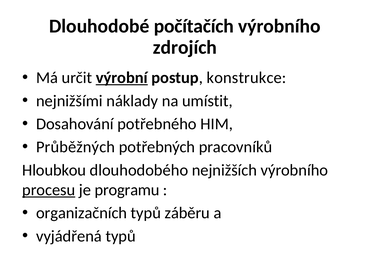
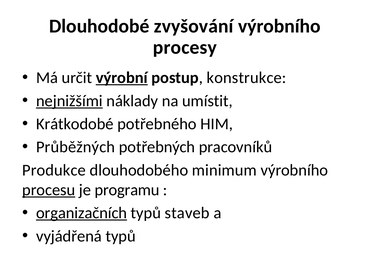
počítačích: počítačích -> zvyšování
zdrojích: zdrojích -> procesy
nejnižšími underline: none -> present
Dosahování: Dosahování -> Krátkodobé
Hloubkou: Hloubkou -> Produkce
nejnižších: nejnižších -> minimum
organizačních underline: none -> present
záběru: záběru -> staveb
